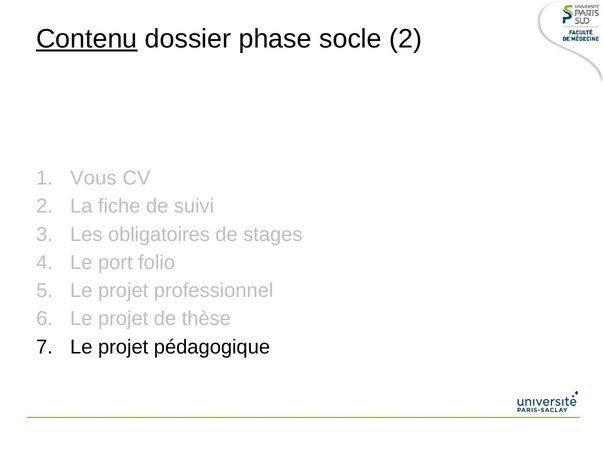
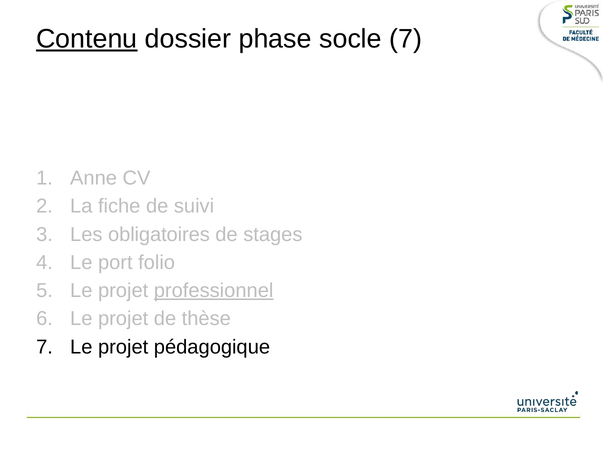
socle 2: 2 -> 7
Vous: Vous -> Anne
professionnel underline: none -> present
